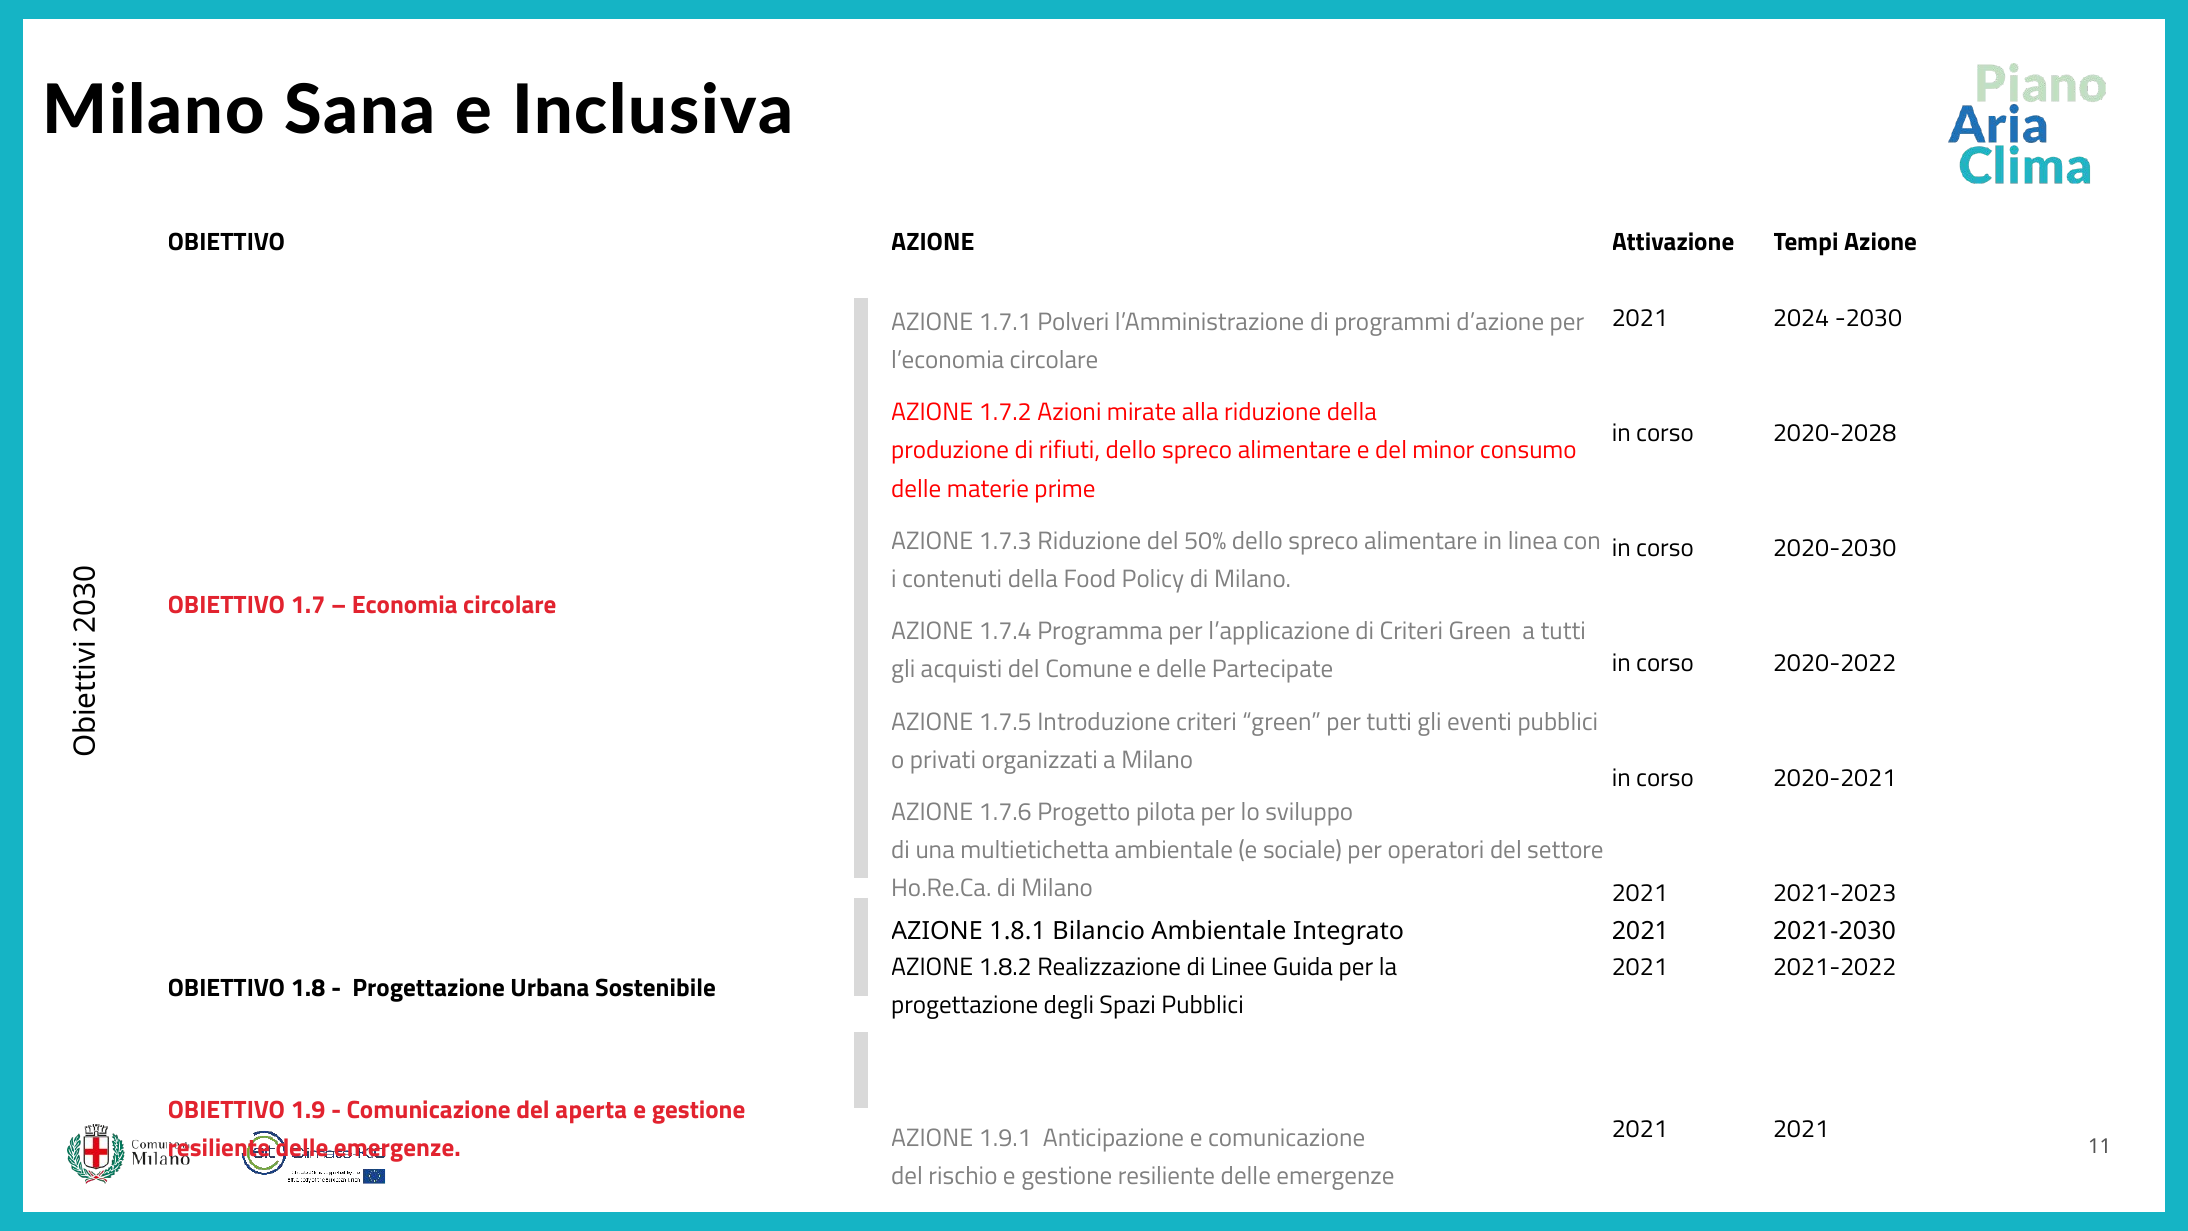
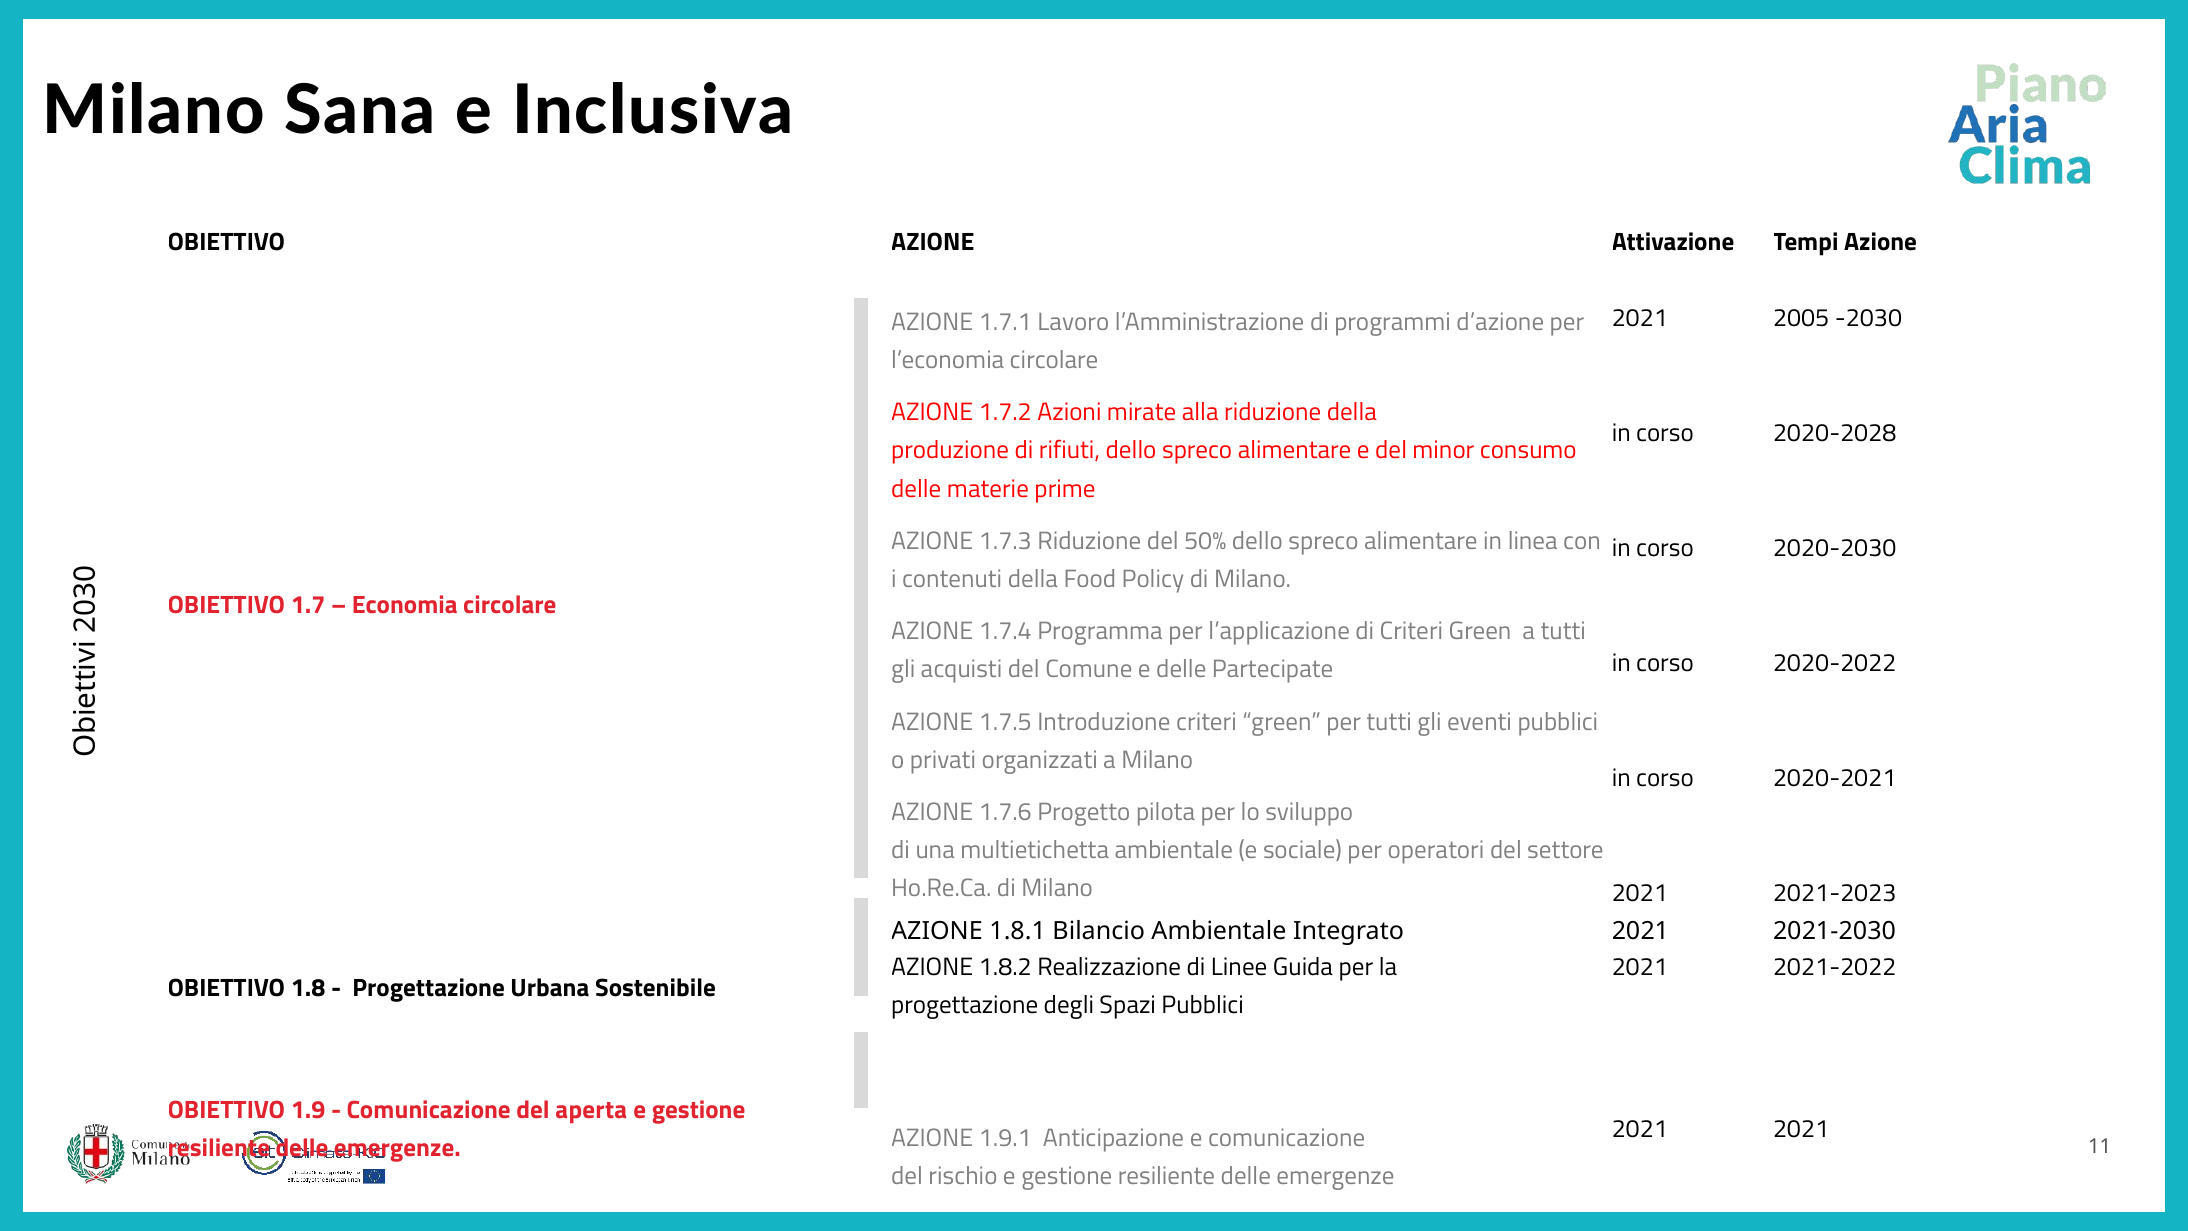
2024: 2024 -> 2005
Polveri: Polveri -> Lavoro
